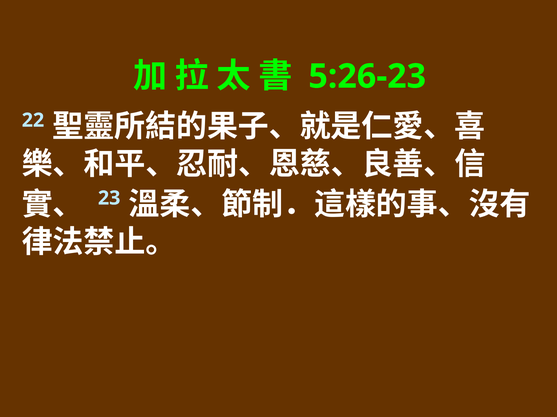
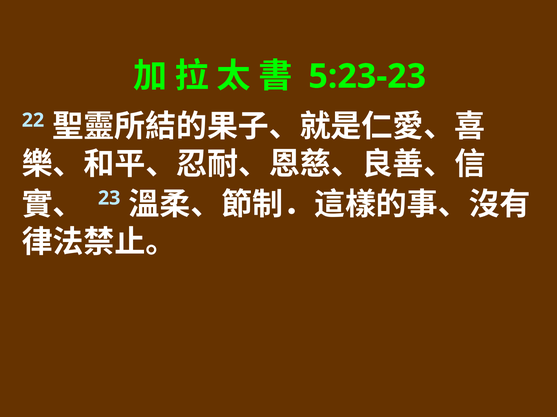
5:26-23: 5:26-23 -> 5:23-23
